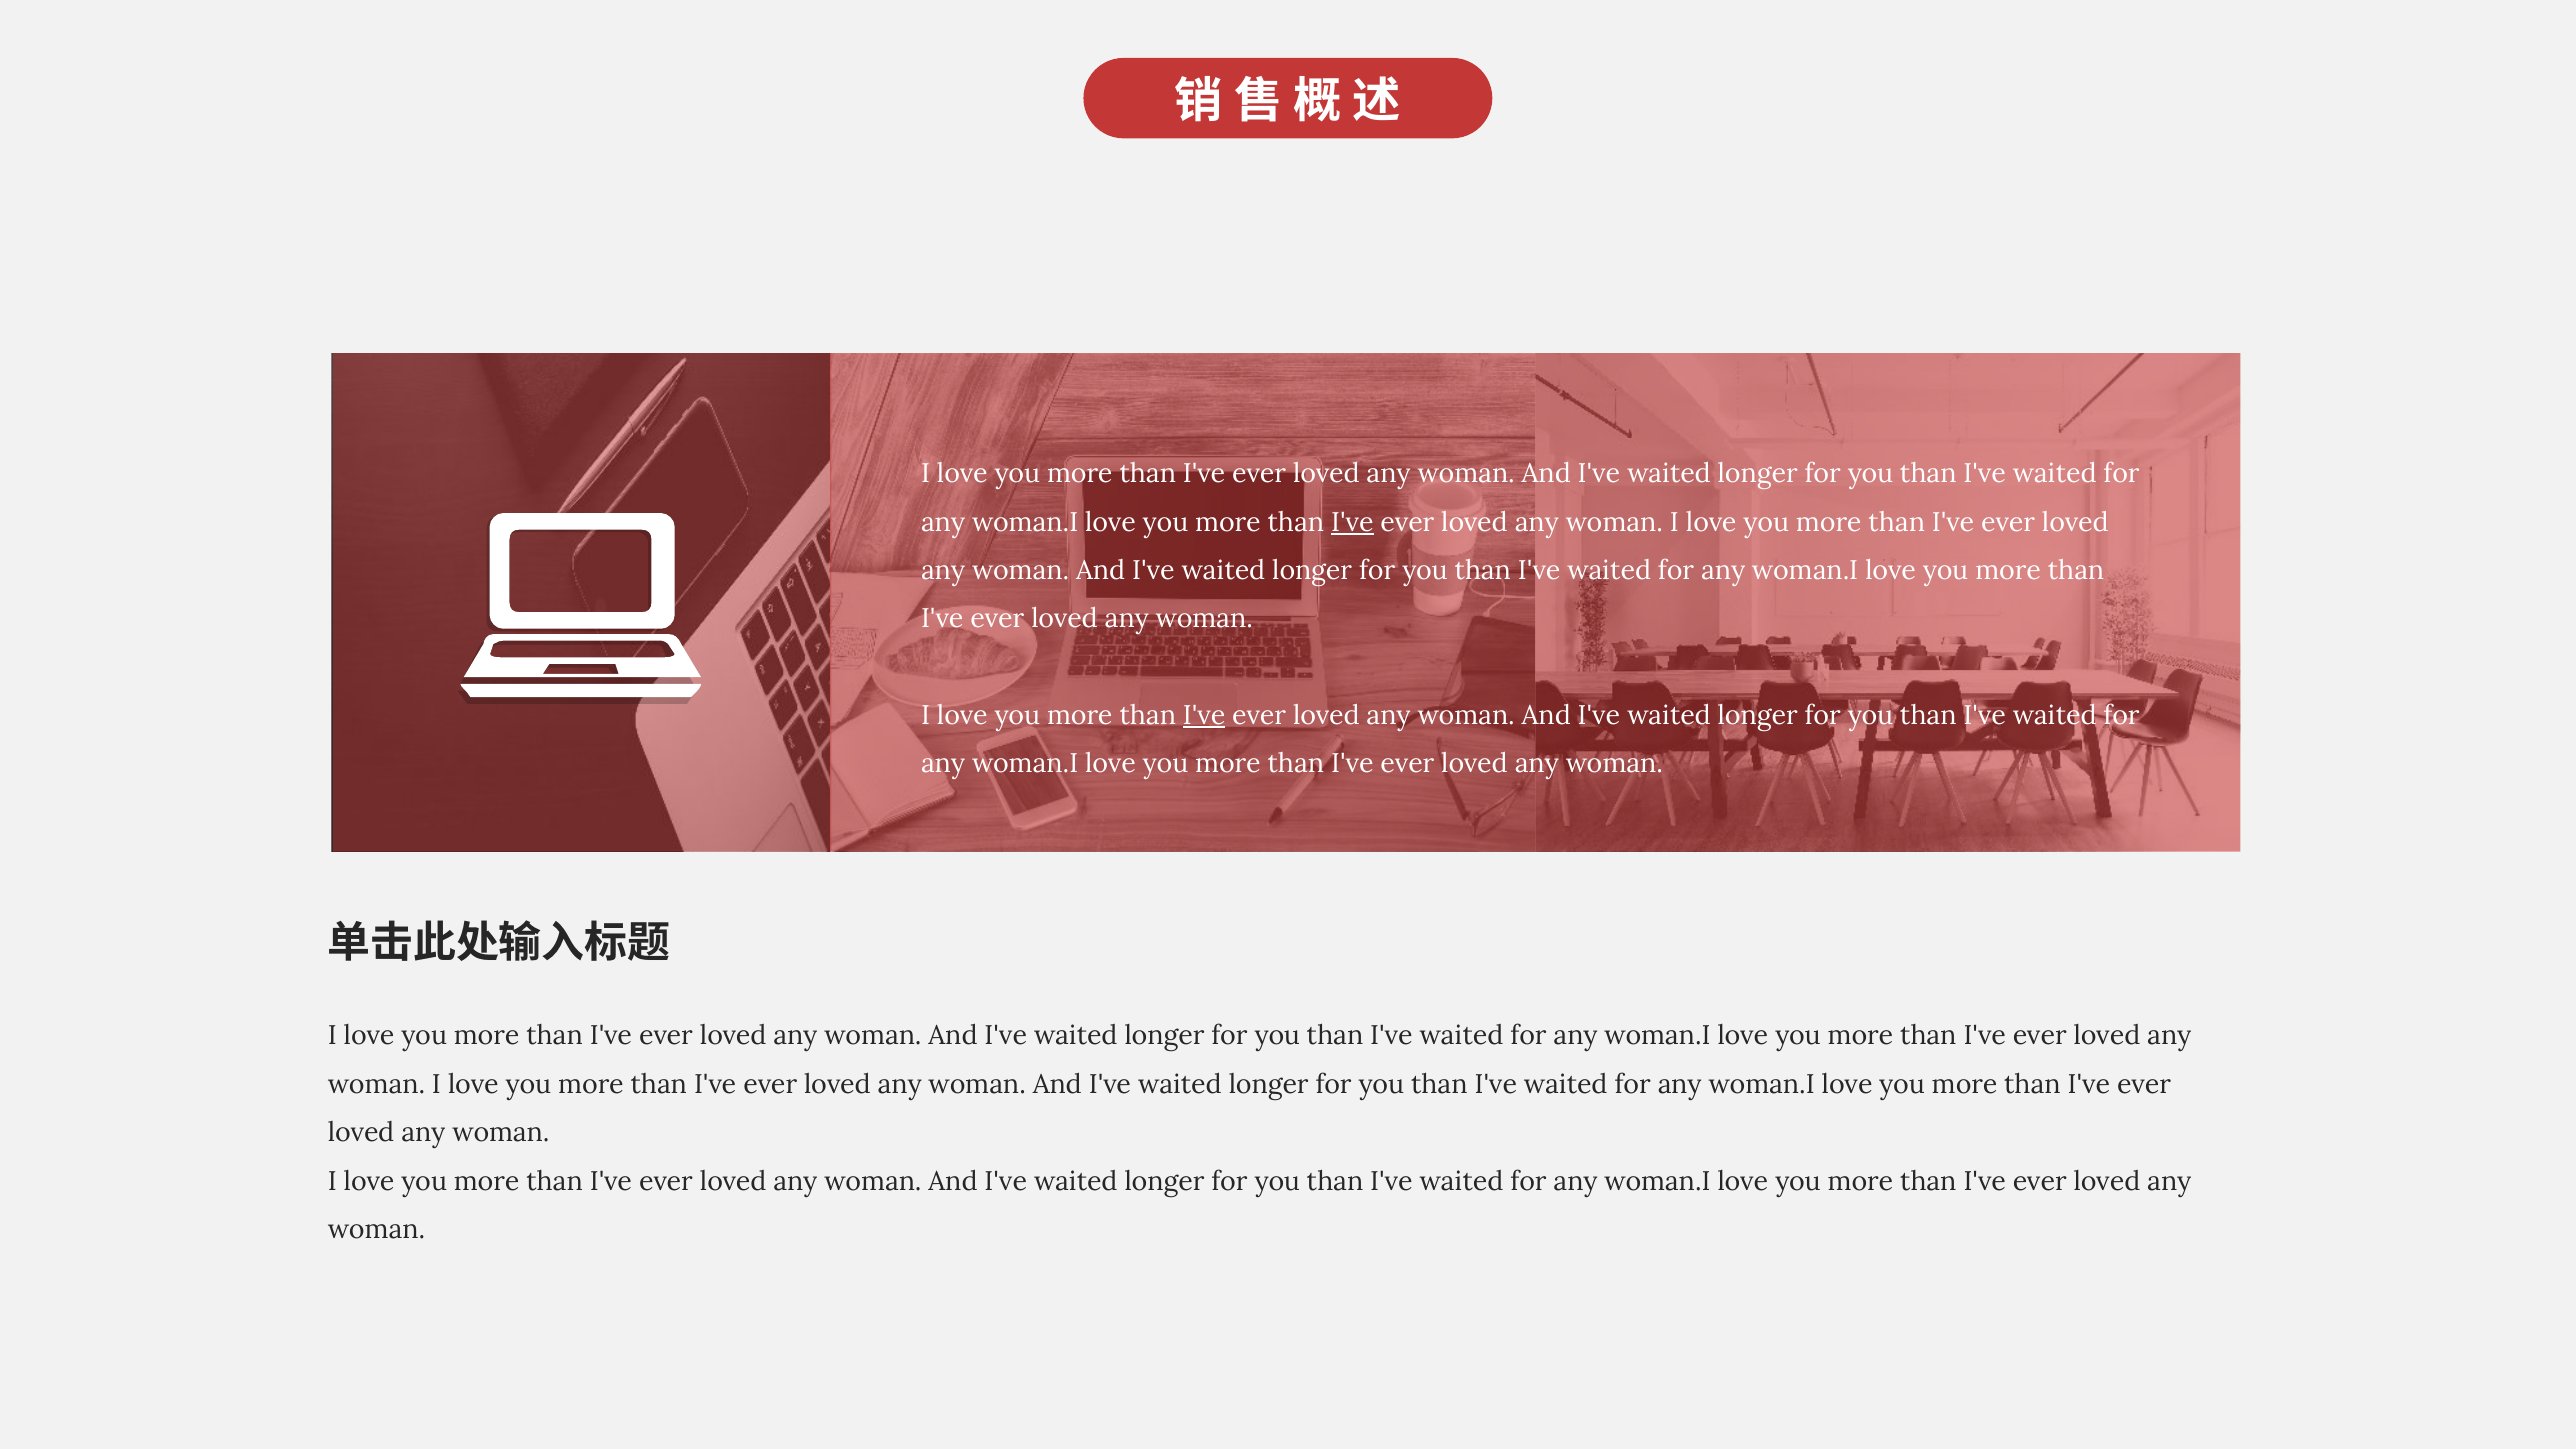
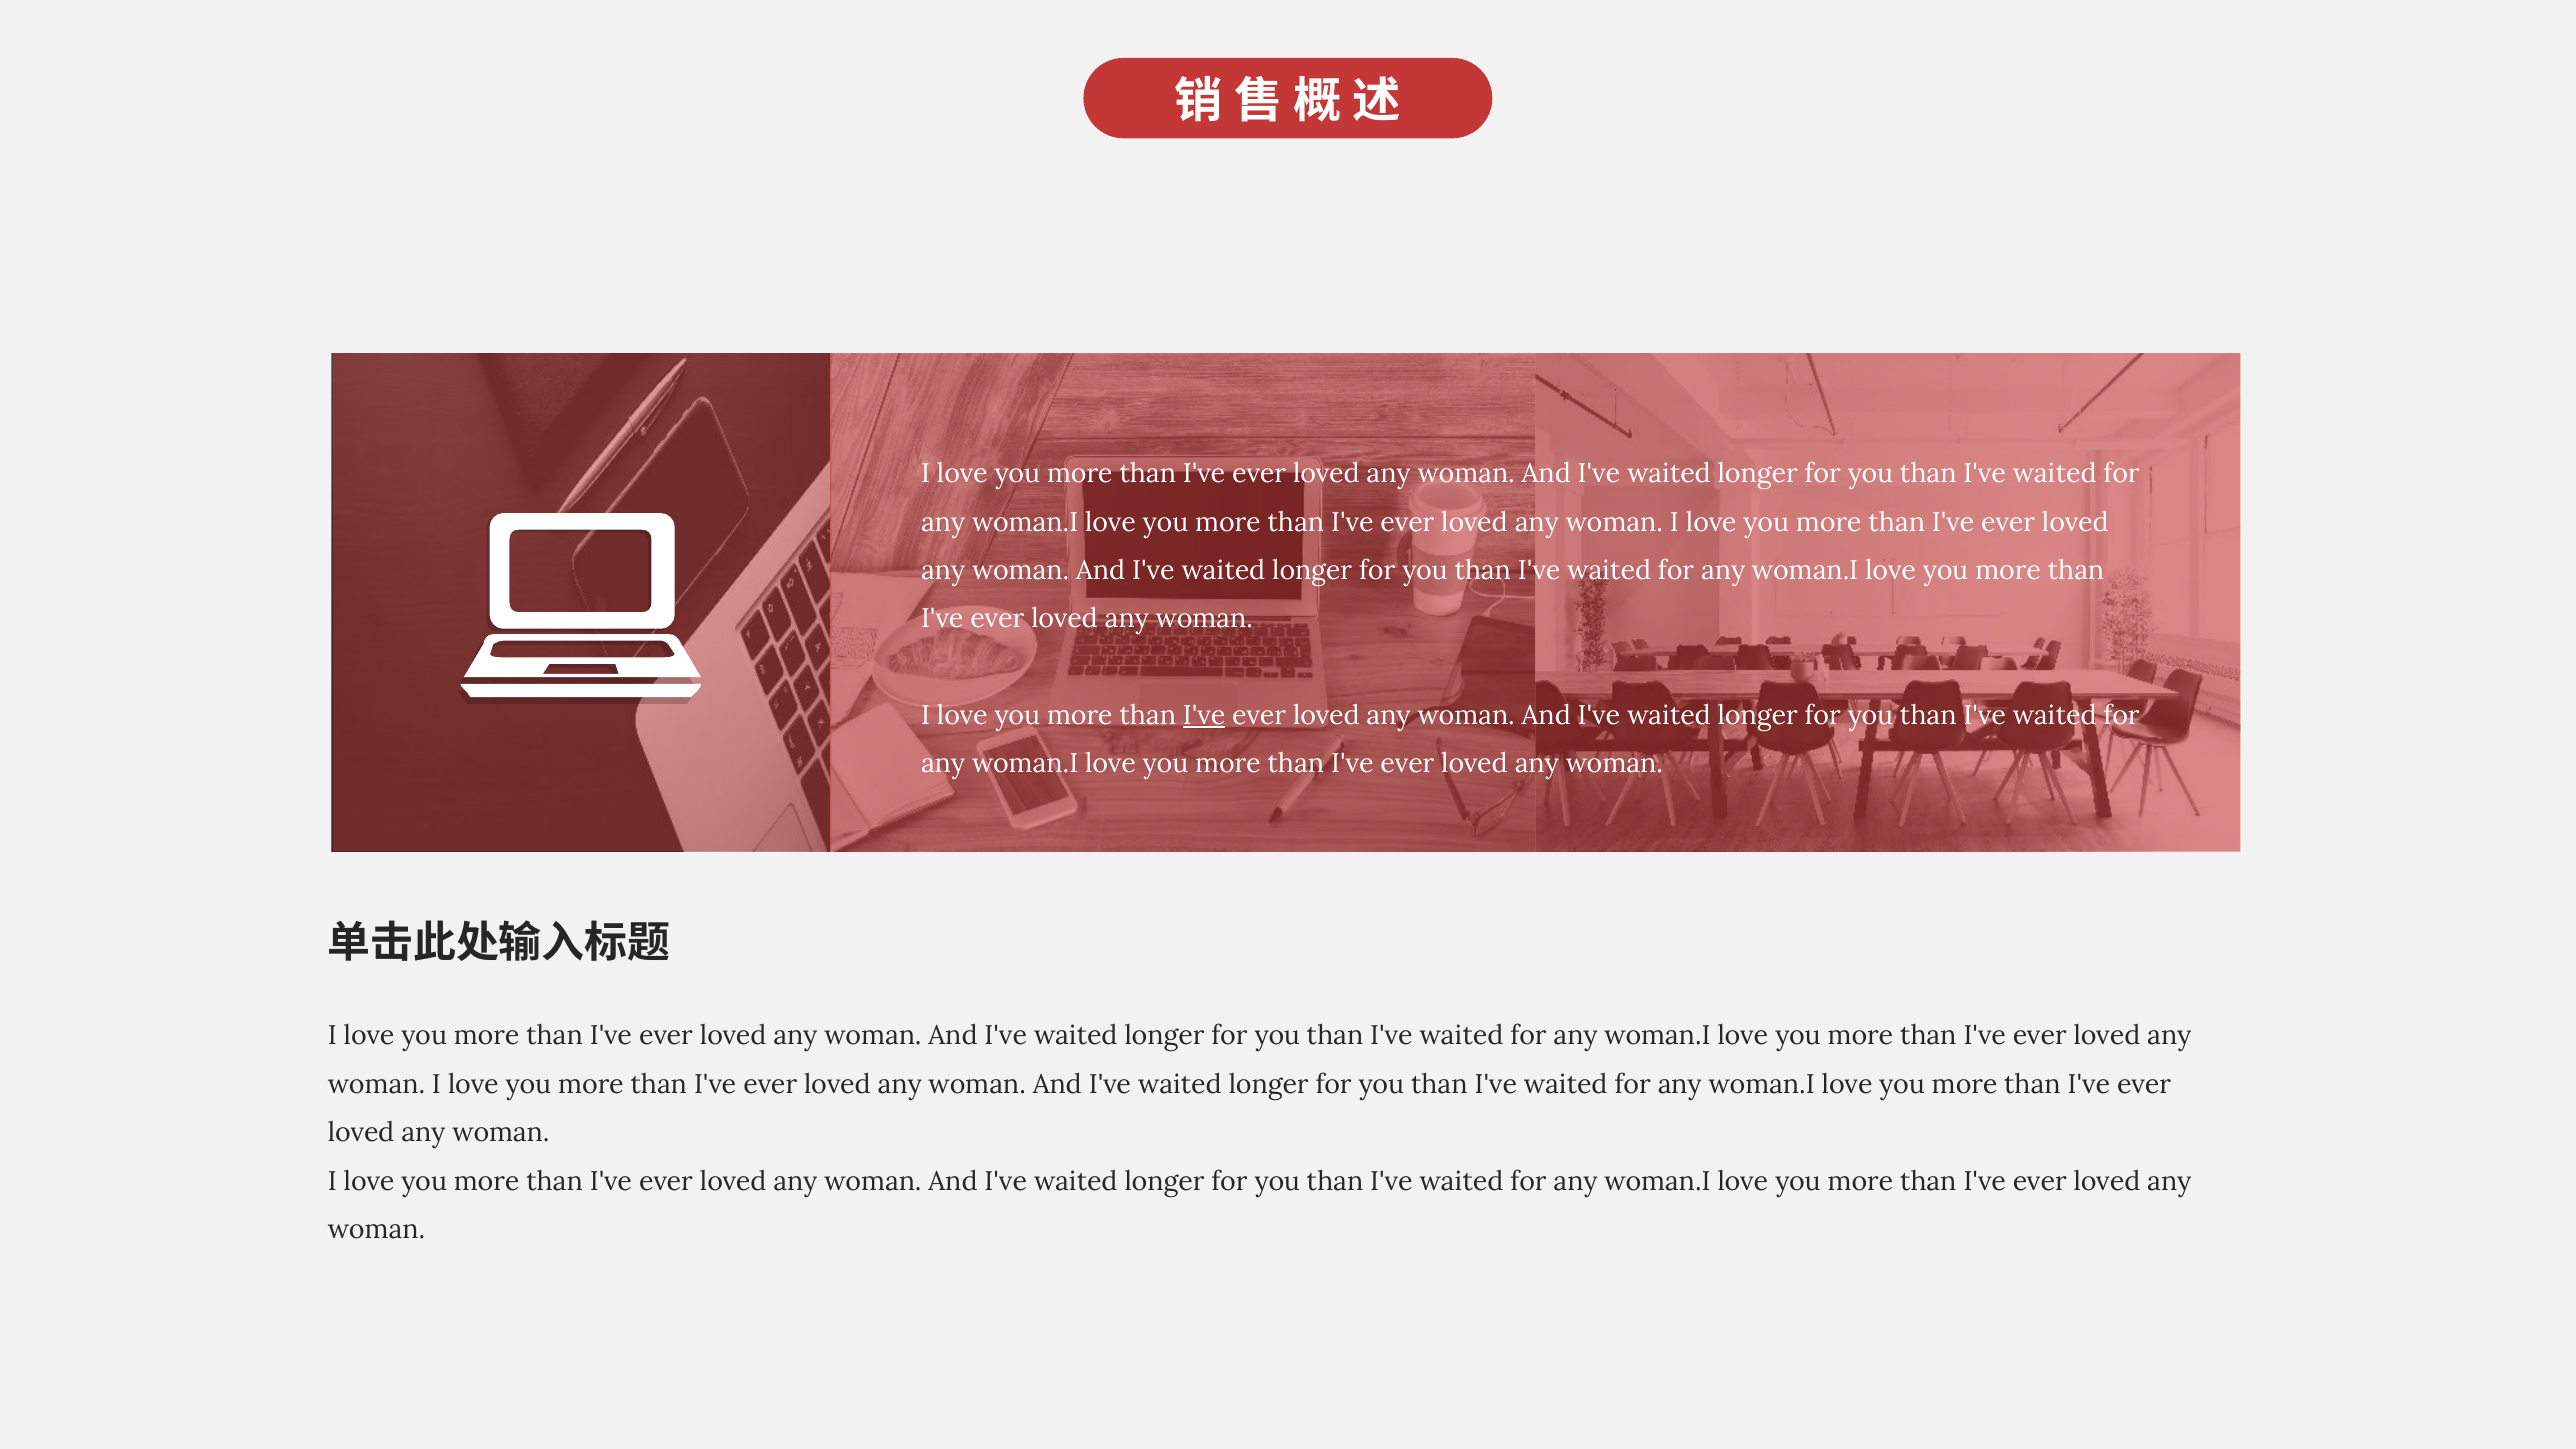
I've at (1352, 522) underline: present -> none
